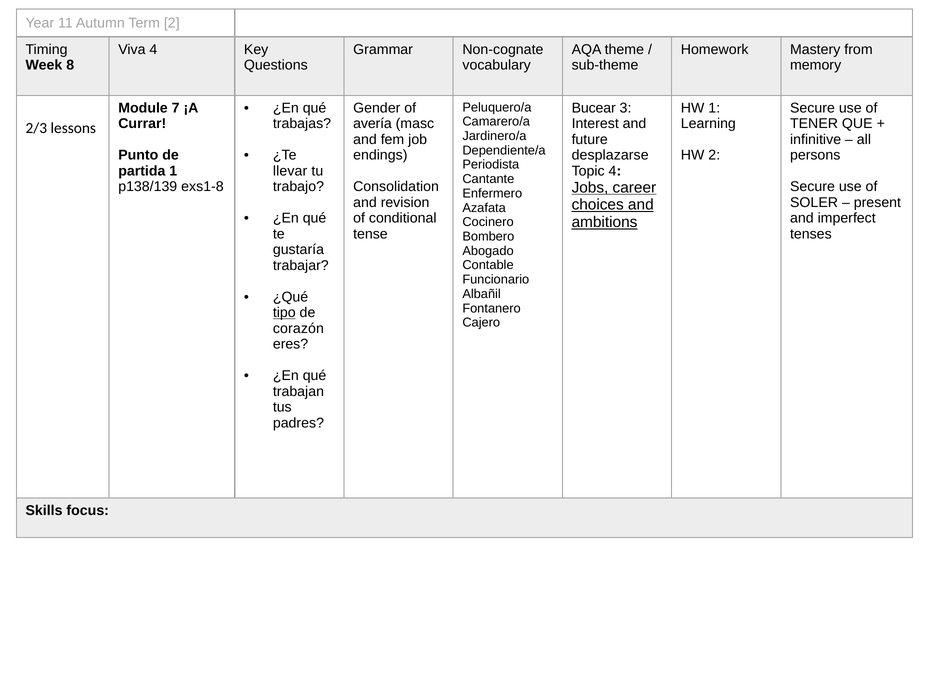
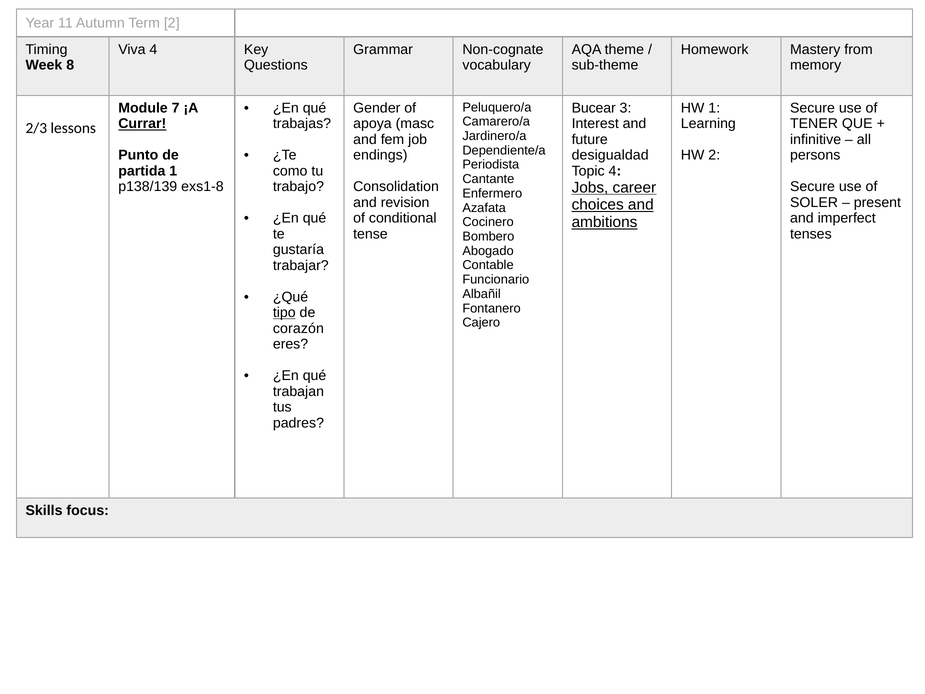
Currar underline: none -> present
avería: avería -> apoya
desplazarse: desplazarse -> desigualdad
llevar: llevar -> como
